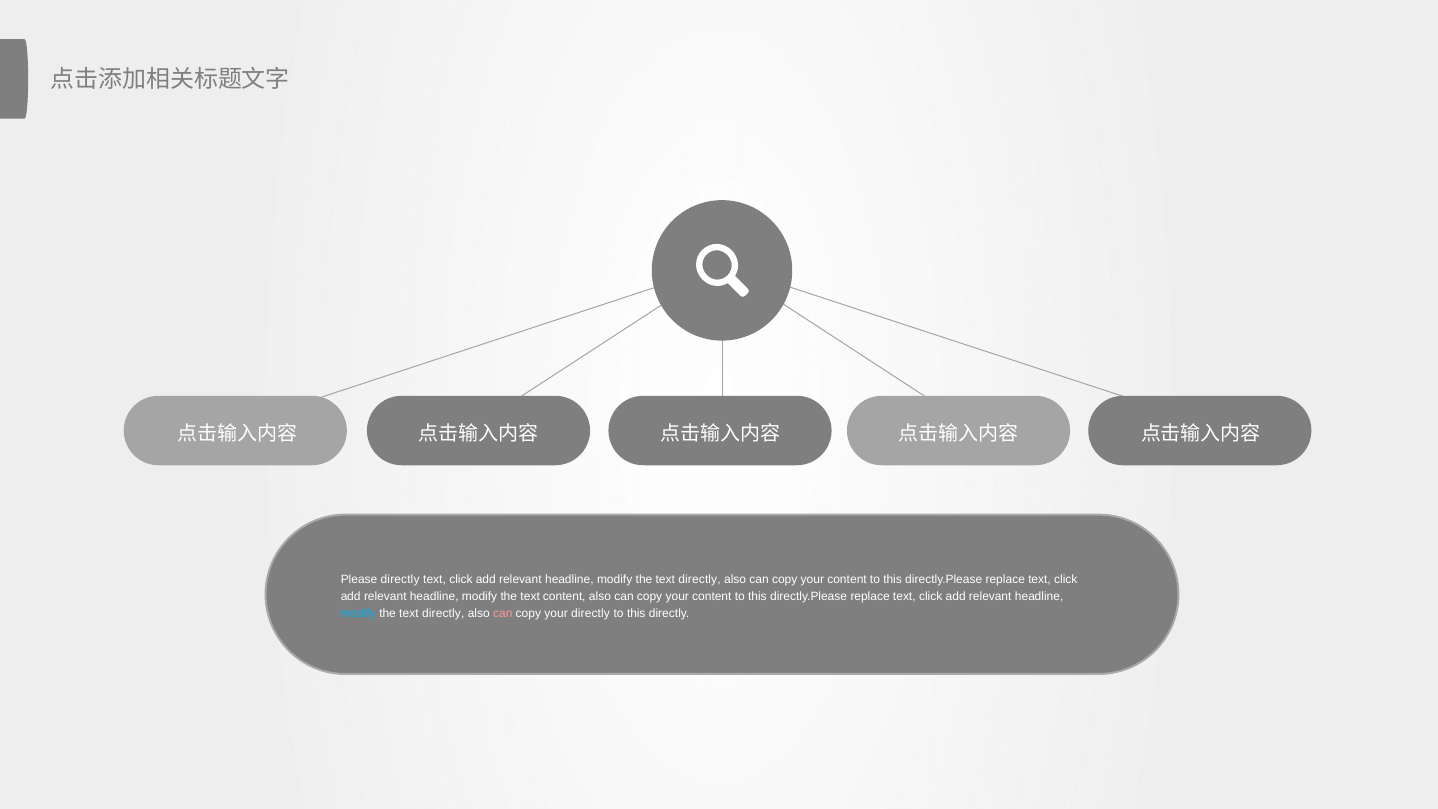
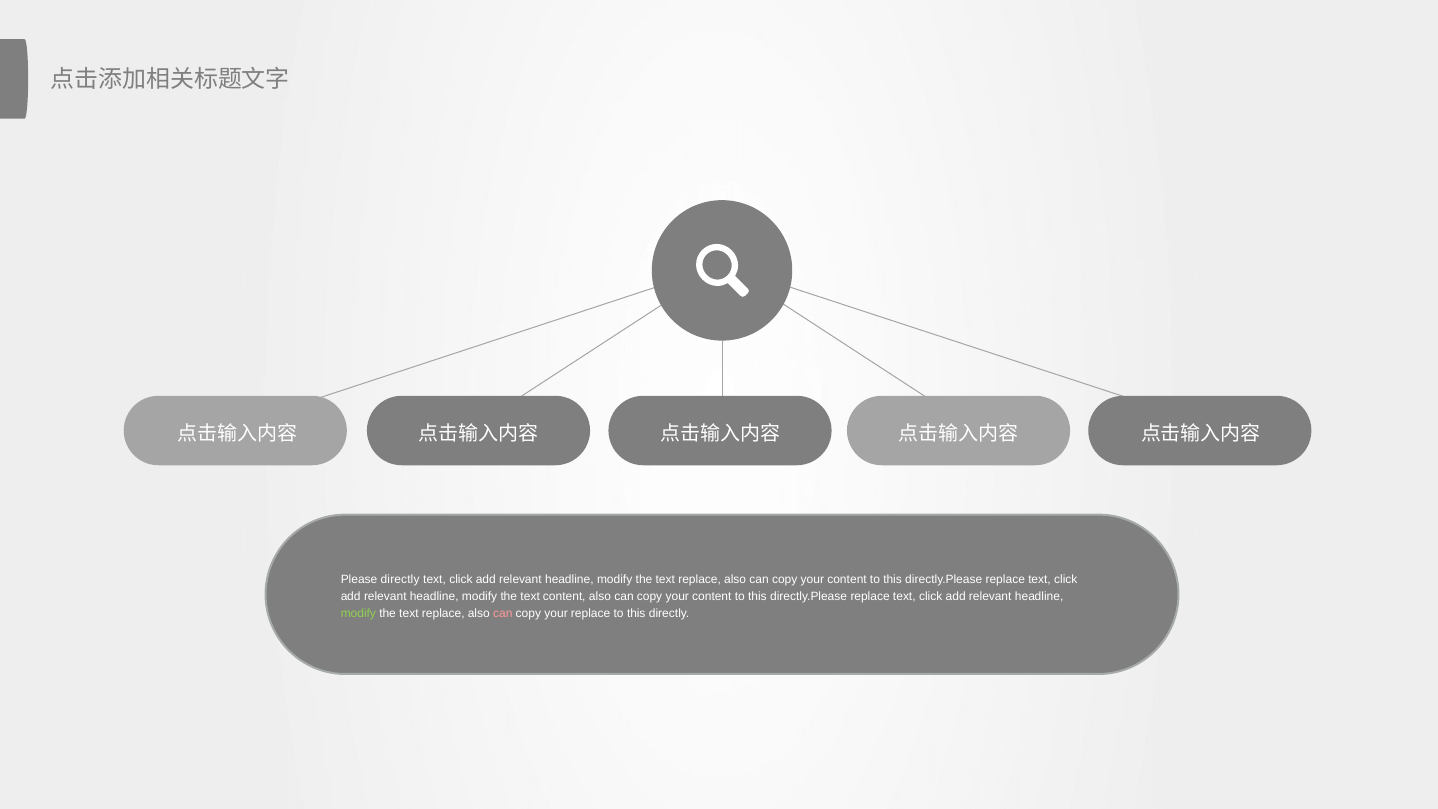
directly at (700, 579): directly -> replace
modify at (358, 614) colour: light blue -> light green
directly at (443, 614): directly -> replace
your directly: directly -> replace
